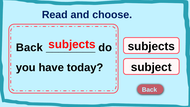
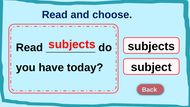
Back at (29, 47): Back -> Read
